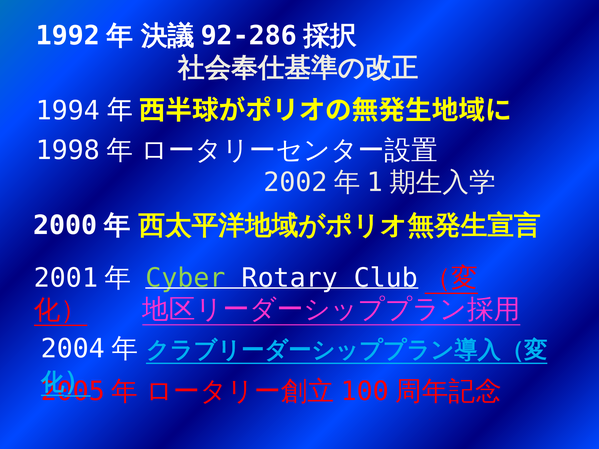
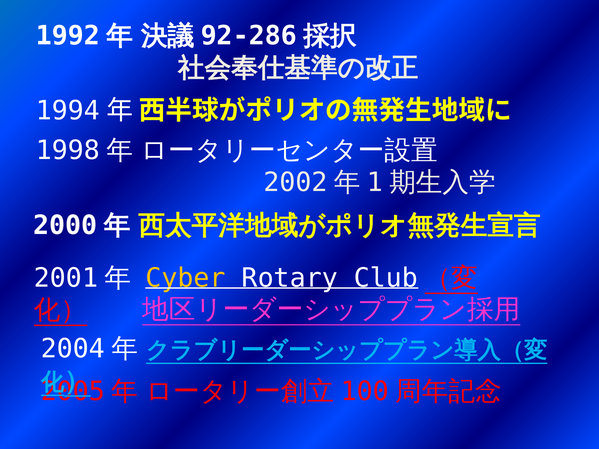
Cyber colour: light green -> yellow
